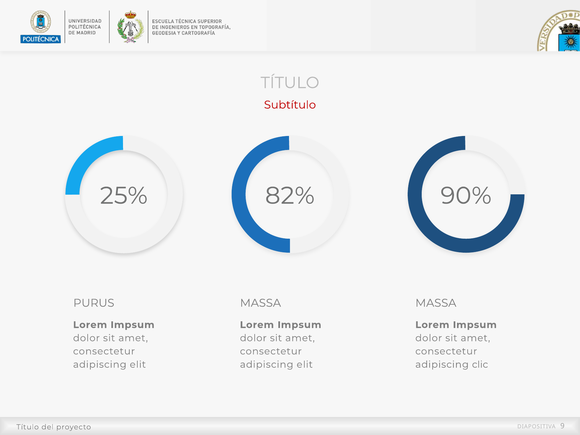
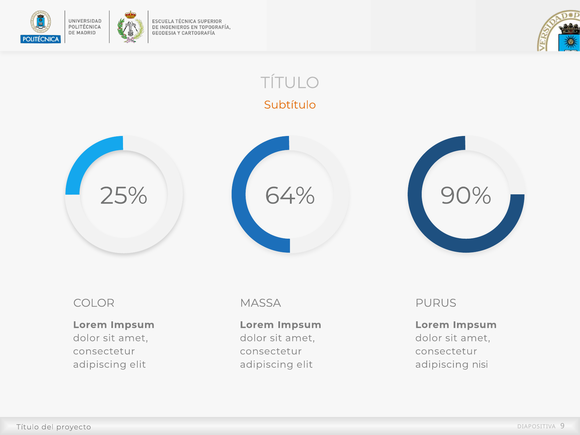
Subtítulo colour: red -> orange
82%: 82% -> 64%
PURUS: PURUS -> COLOR
MASSA at (436, 303): MASSA -> PURUS
clic: clic -> nisi
